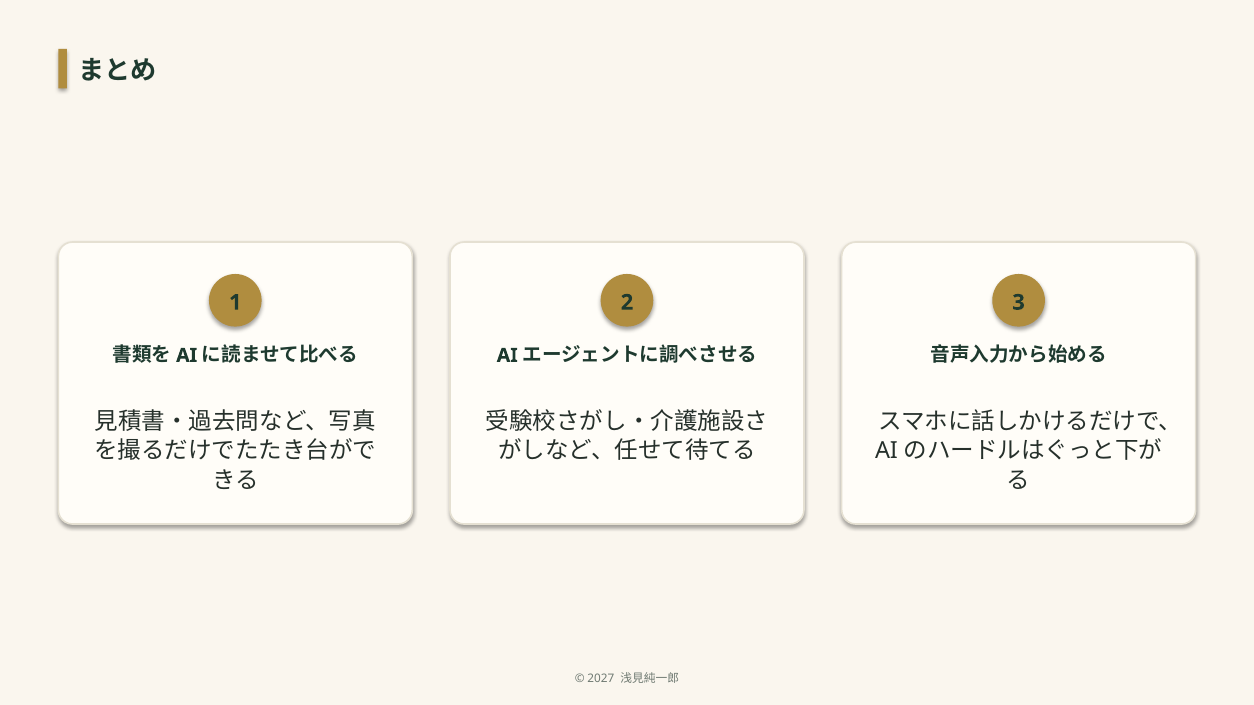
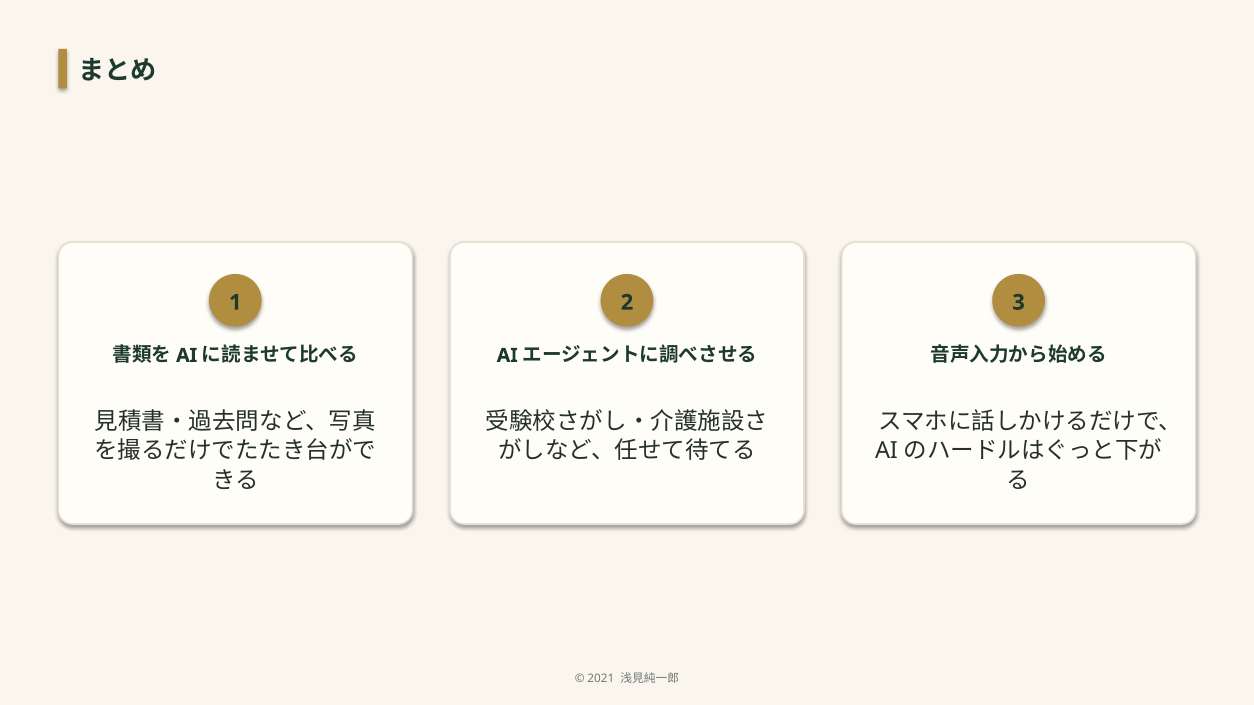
2027: 2027 -> 2021
